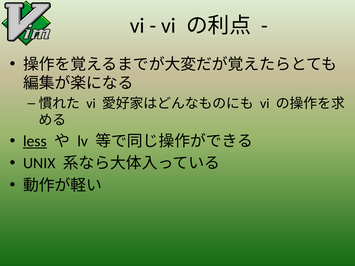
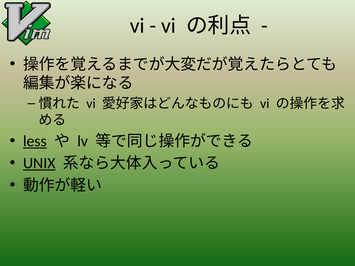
UNIX underline: none -> present
